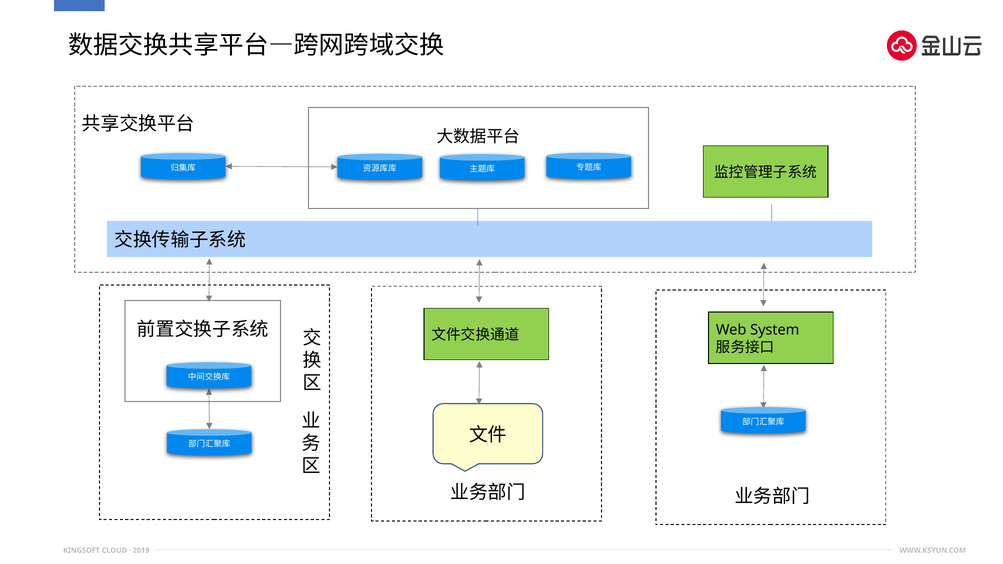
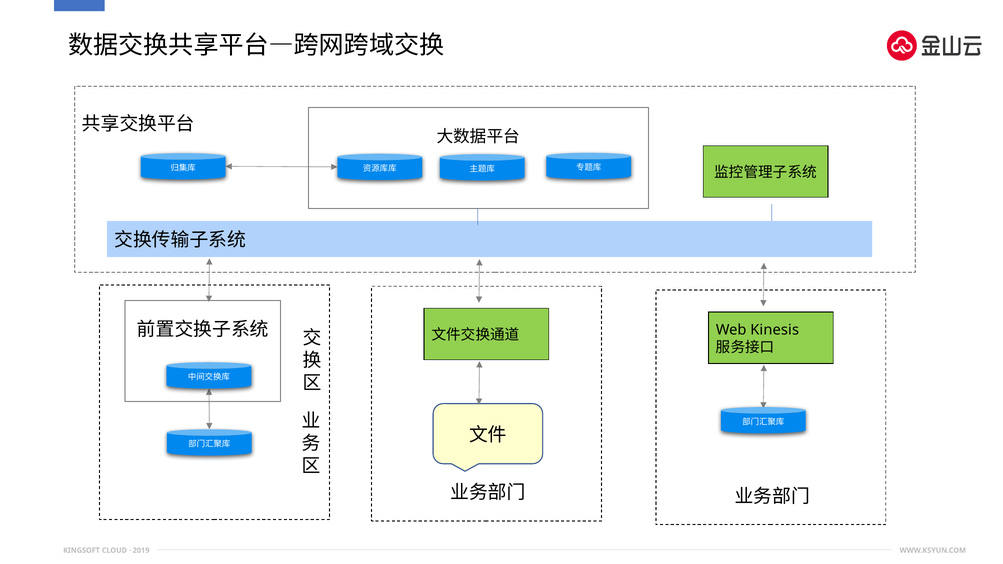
System: System -> Kinesis
